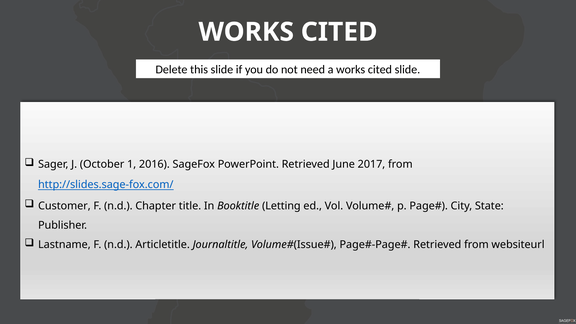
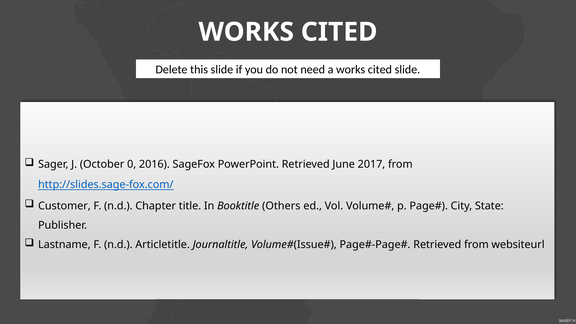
1: 1 -> 0
Letting: Letting -> Others
